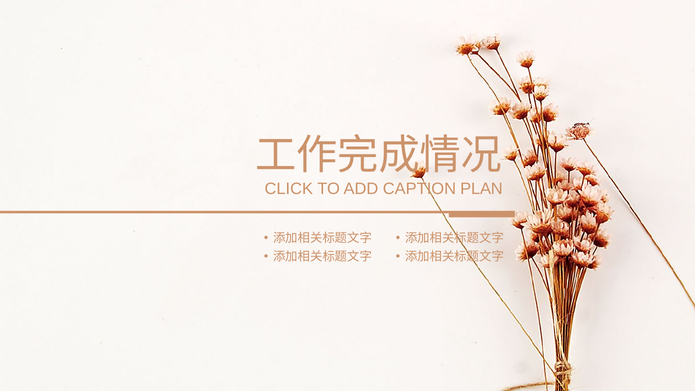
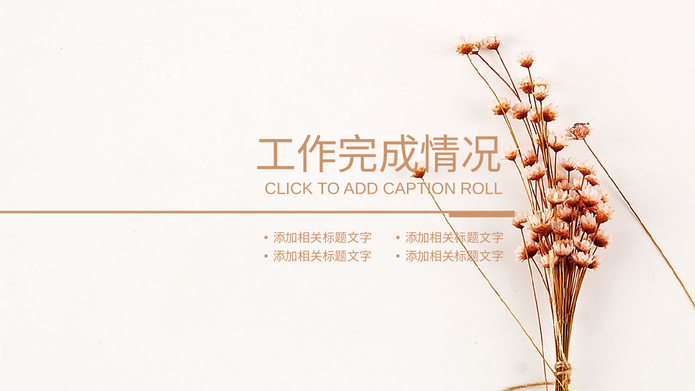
PLAN: PLAN -> ROLL
